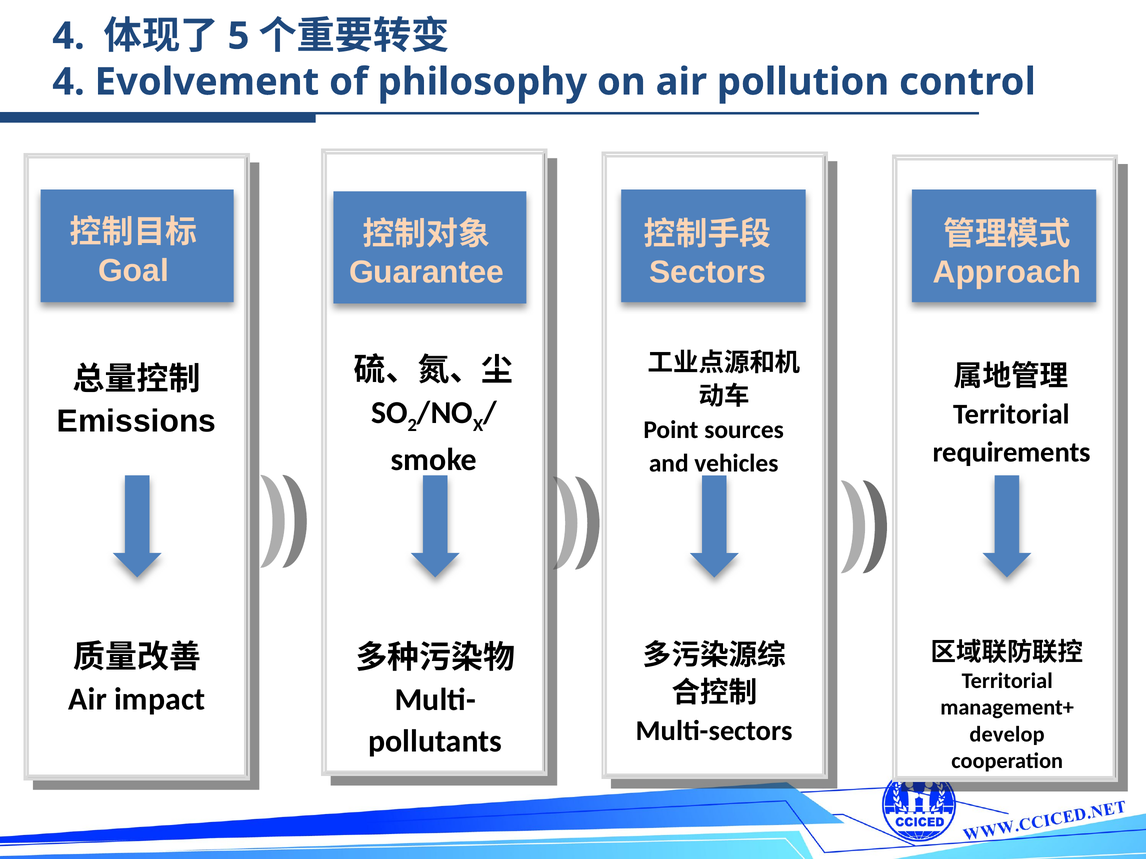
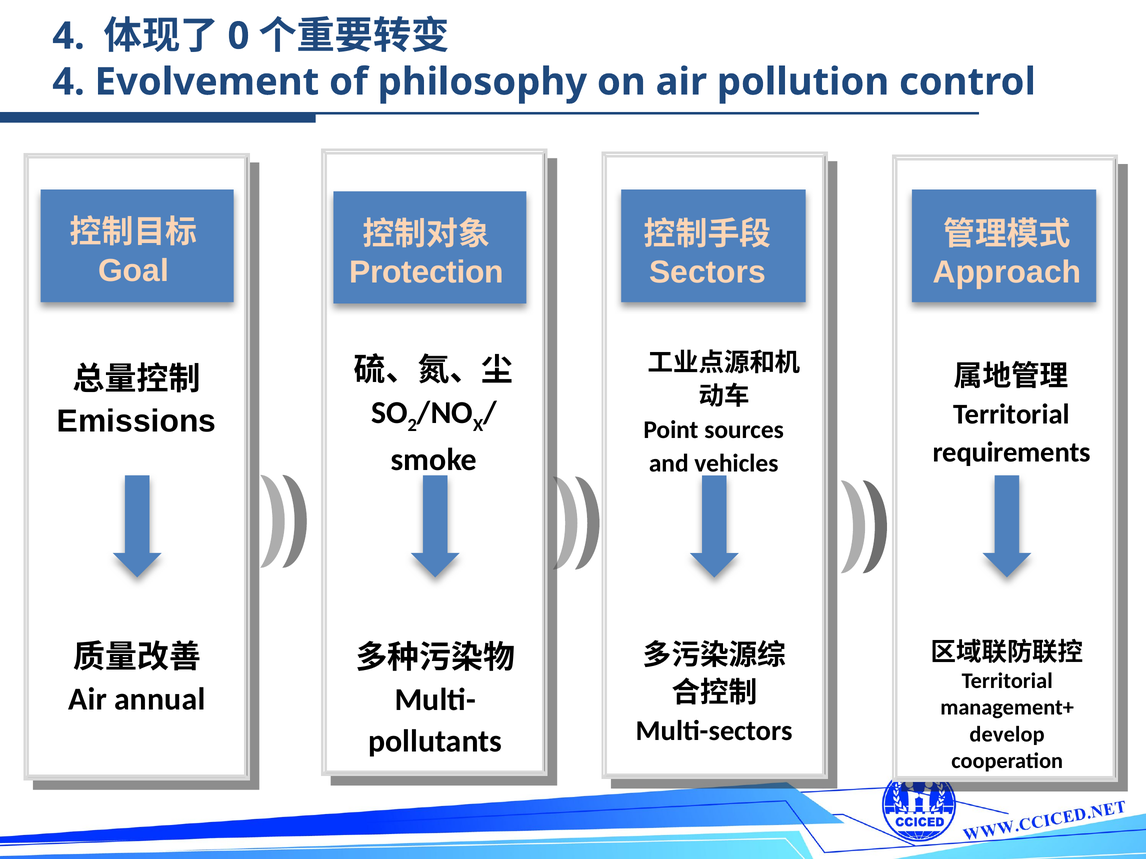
5: 5 -> 0
Guarantee: Guarantee -> Protection
impact: impact -> annual
